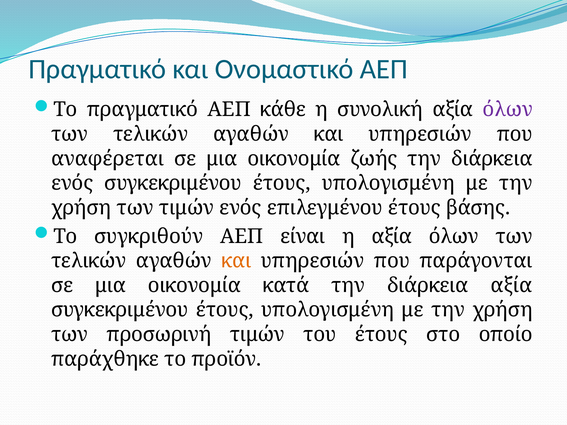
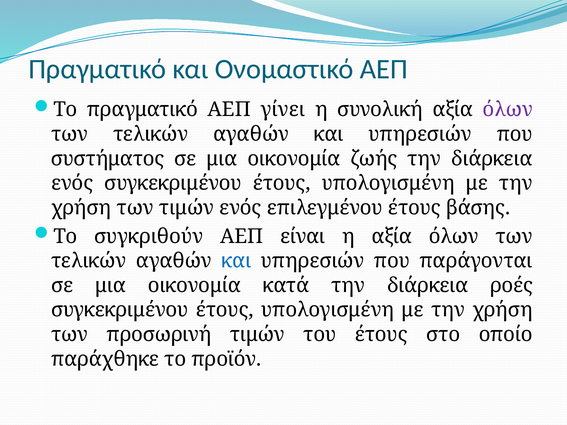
κάθε: κάθε -> γίνει
αναφέρεται: αναφέρεται -> συστήματος
και at (236, 261) colour: orange -> blue
διάρκεια αξία: αξία -> ροές
